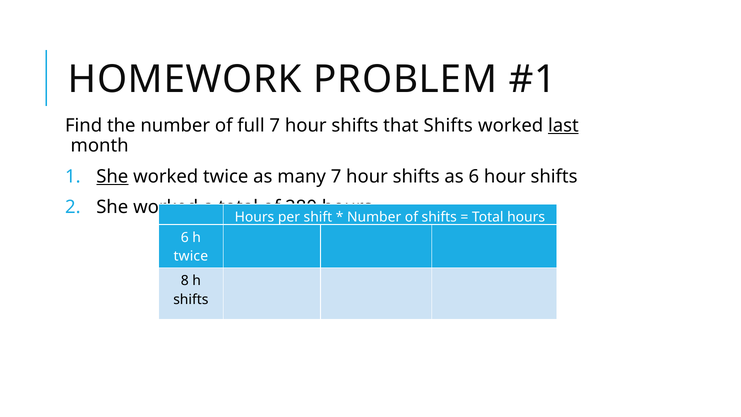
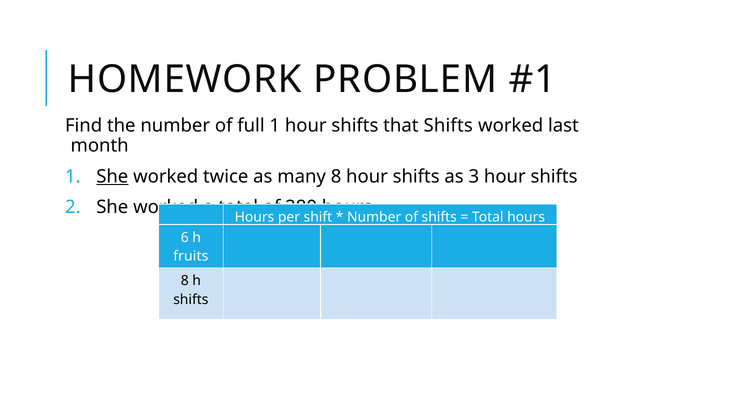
full 7: 7 -> 1
last underline: present -> none
many 7: 7 -> 8
as 6: 6 -> 3
twice at (191, 256): twice -> fruits
